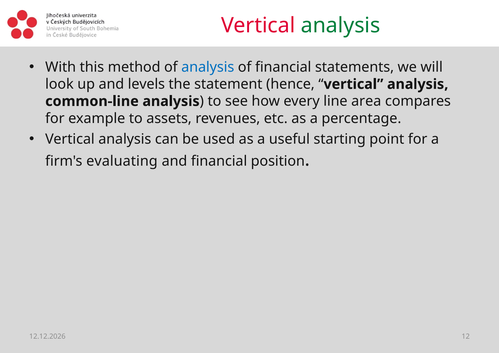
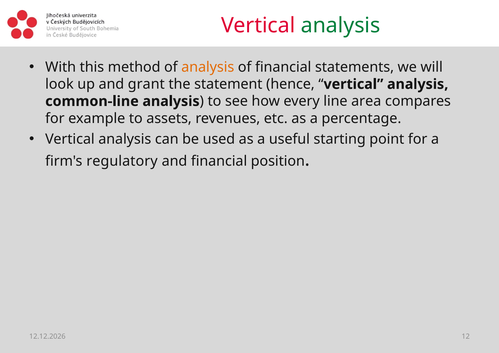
analysis at (208, 67) colour: blue -> orange
levels: levels -> grant
evaluating: evaluating -> regulatory
